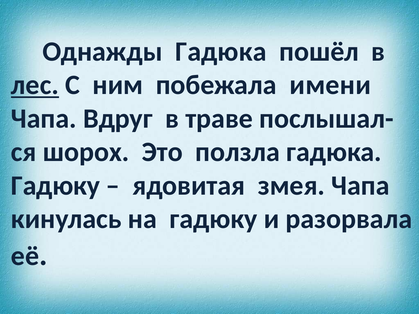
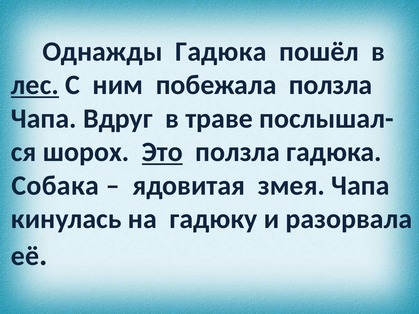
побежала имени: имени -> ползла
Это underline: none -> present
Гадюку at (55, 186): Гадюку -> Собака
